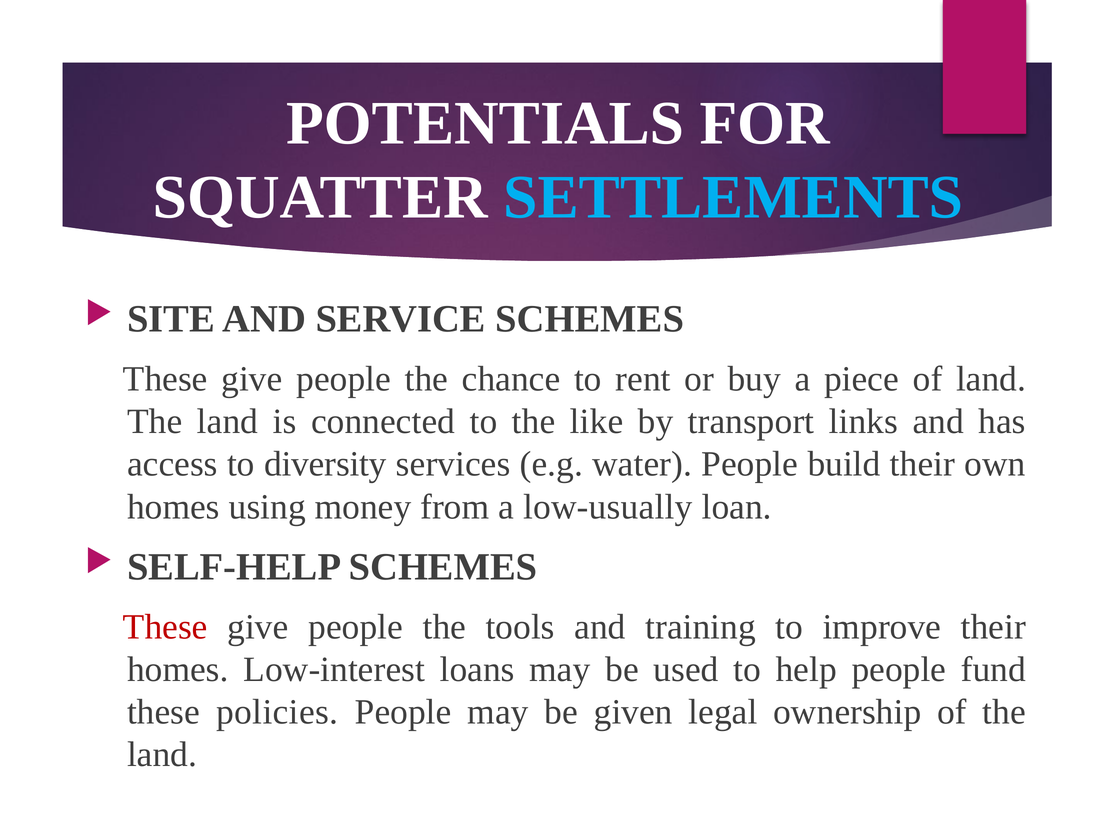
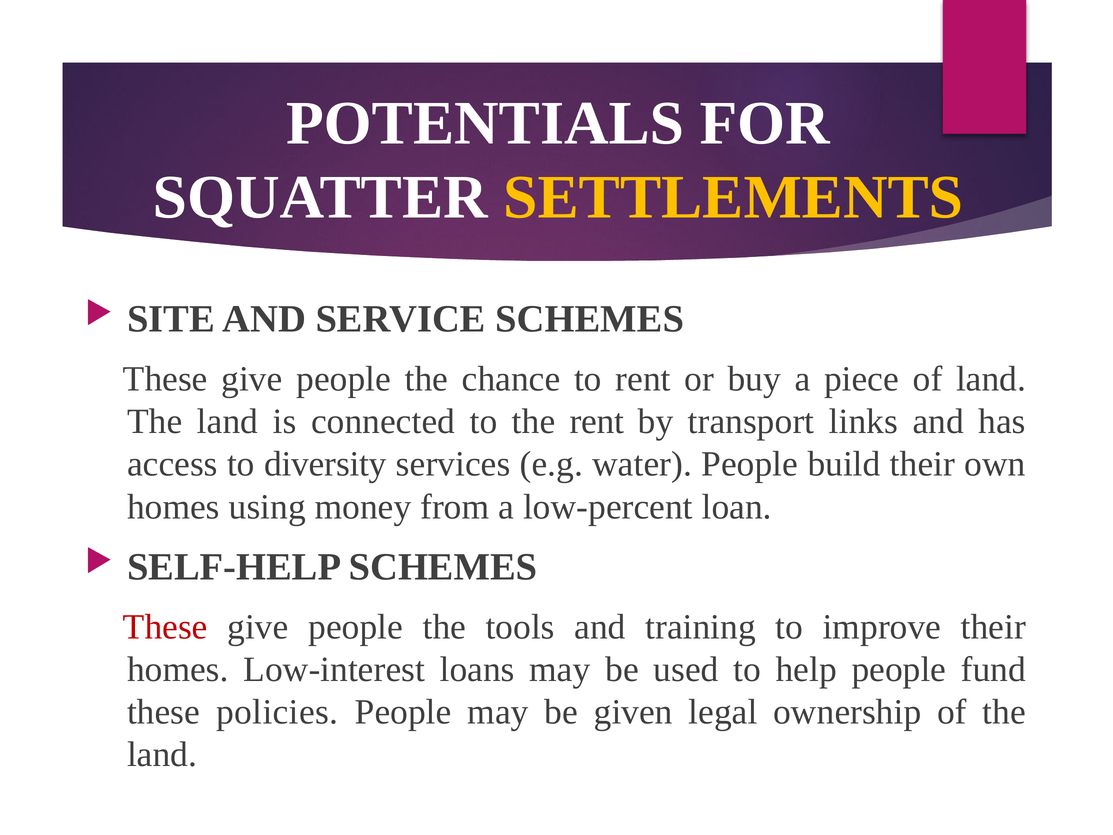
SETTLEMENTS colour: light blue -> yellow
the like: like -> rent
low-usually: low-usually -> low-percent
